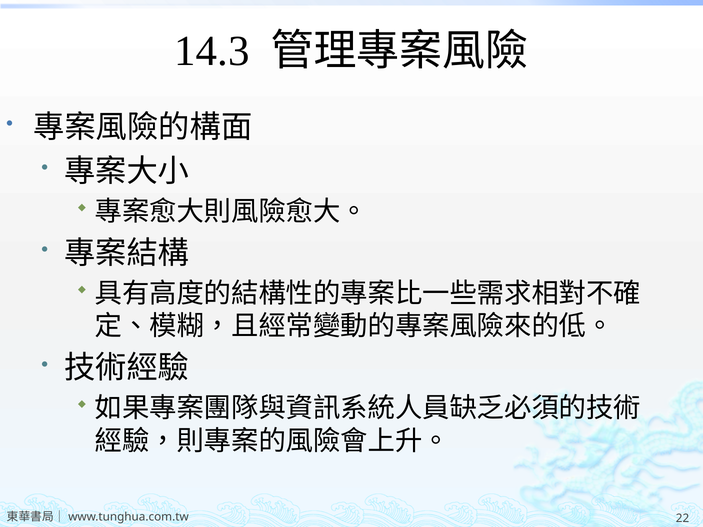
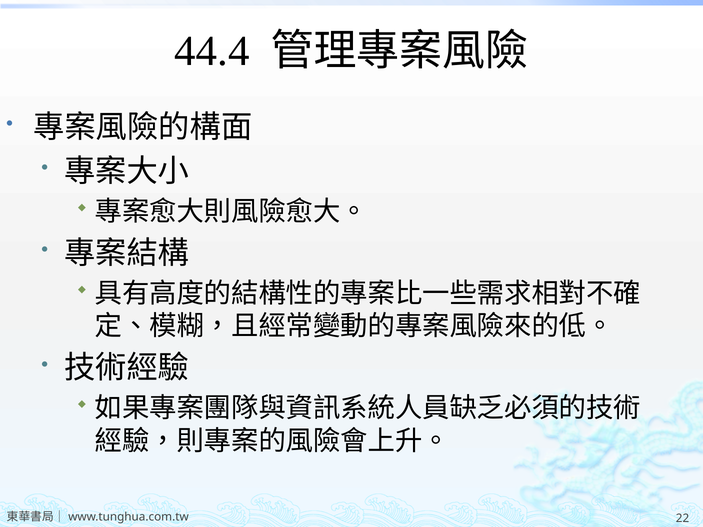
14.3: 14.3 -> 44.4
